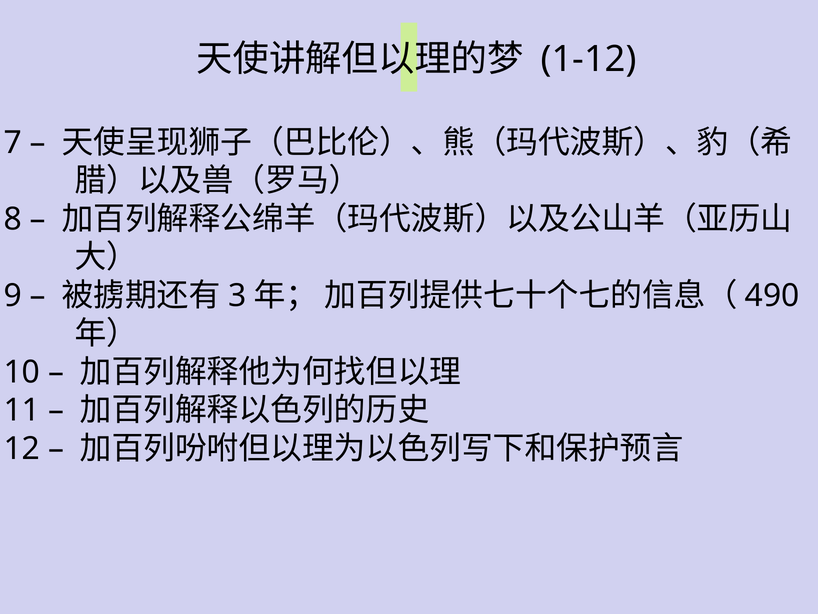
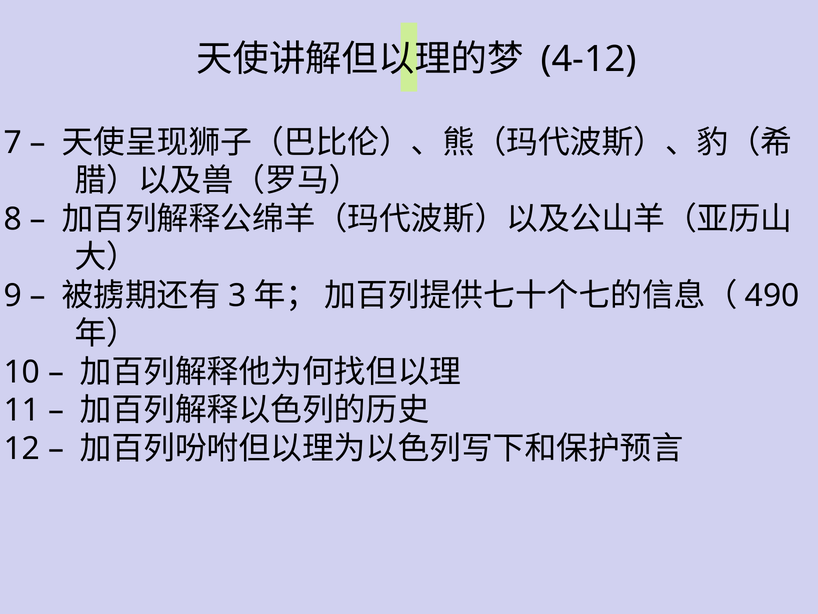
1-12: 1-12 -> 4-12
